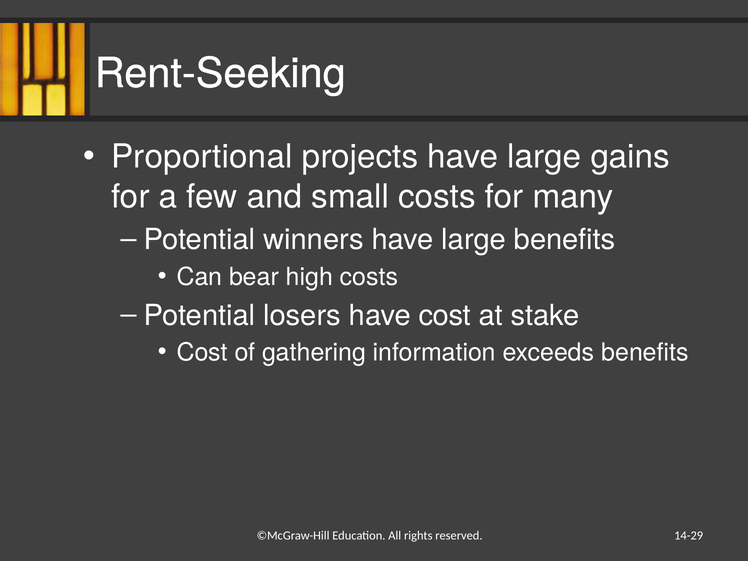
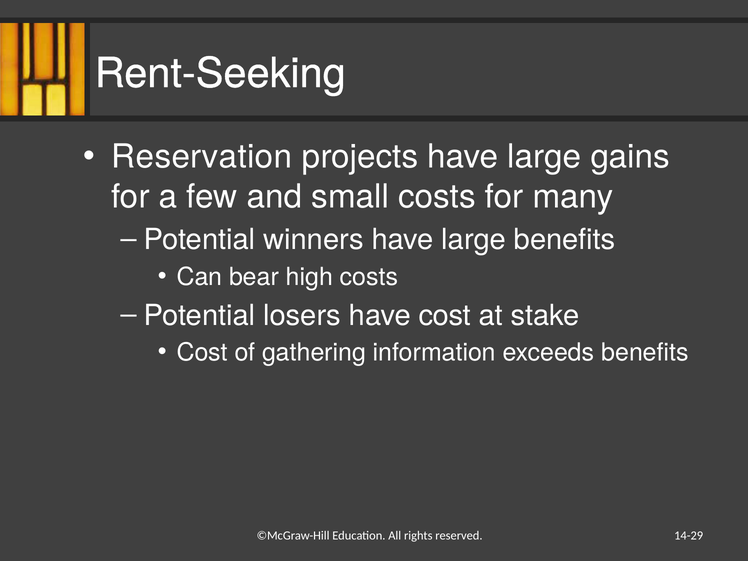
Proportional: Proportional -> Reservation
